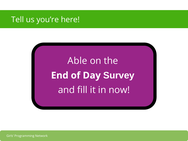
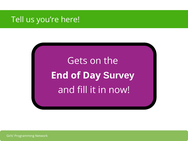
Able: Able -> Gets
